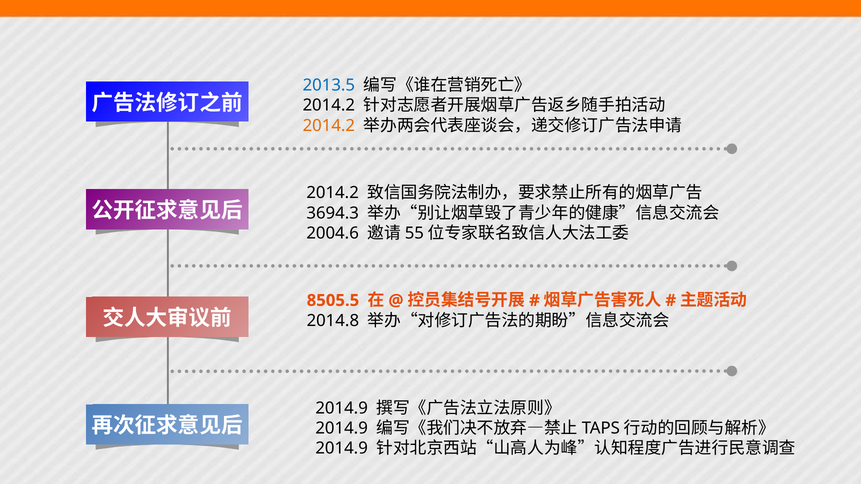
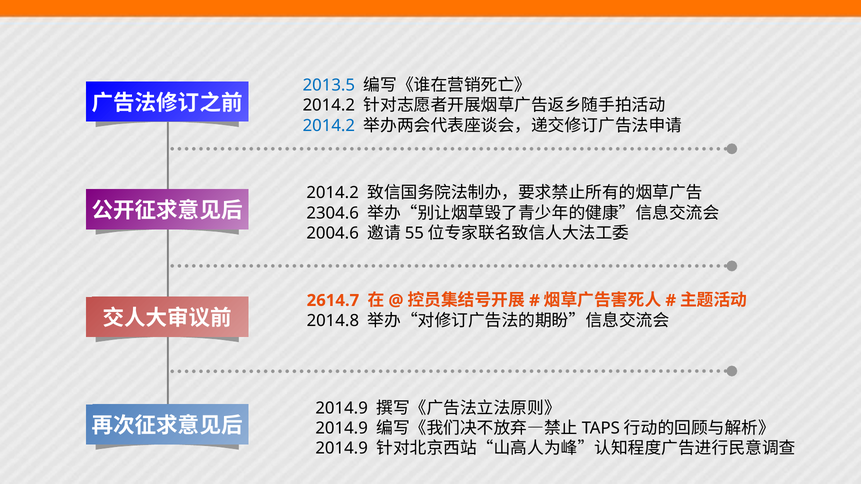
2014.2 at (329, 126) colour: orange -> blue
3694.3: 3694.3 -> 2304.6
8505.5: 8505.5 -> 2614.7
